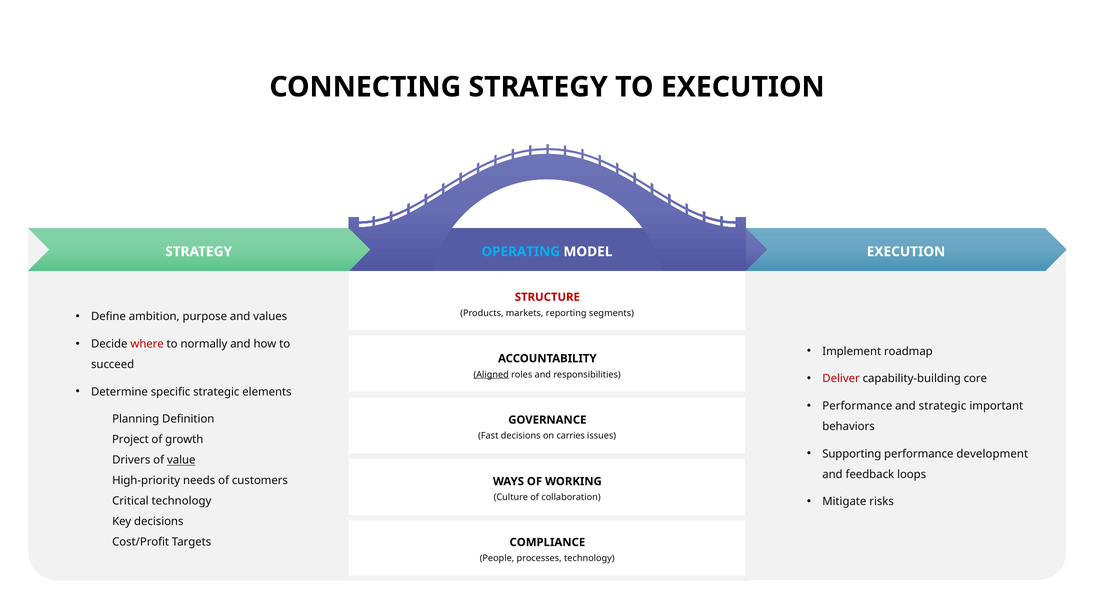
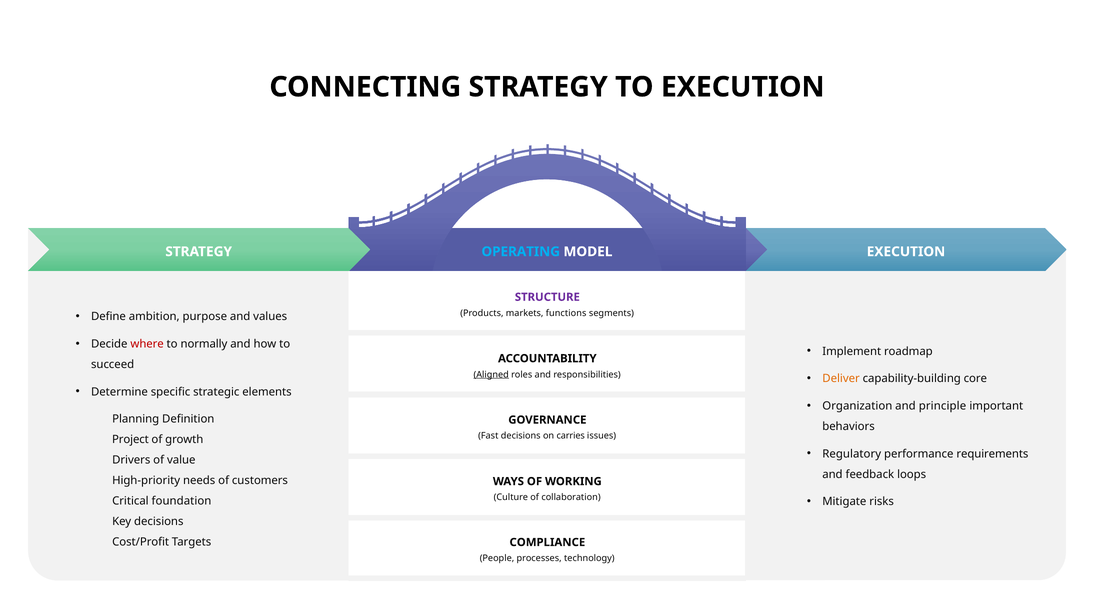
STRUCTURE colour: red -> purple
reporting: reporting -> functions
Deliver colour: red -> orange
Performance at (857, 406): Performance -> Organization
and strategic: strategic -> principle
Supporting: Supporting -> Regulatory
development: development -> requirements
value underline: present -> none
Critical technology: technology -> foundation
